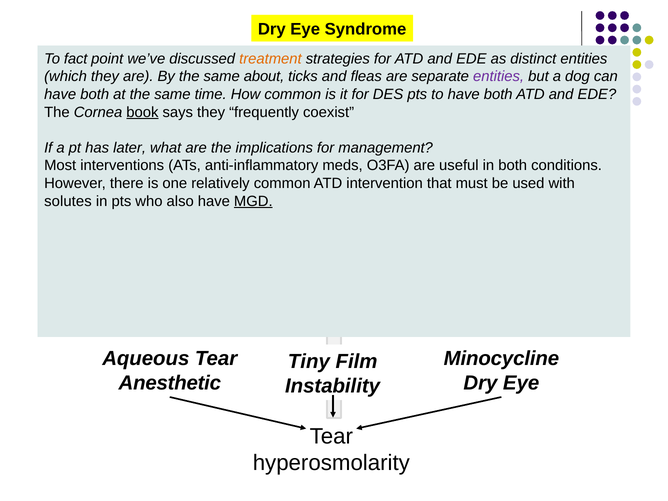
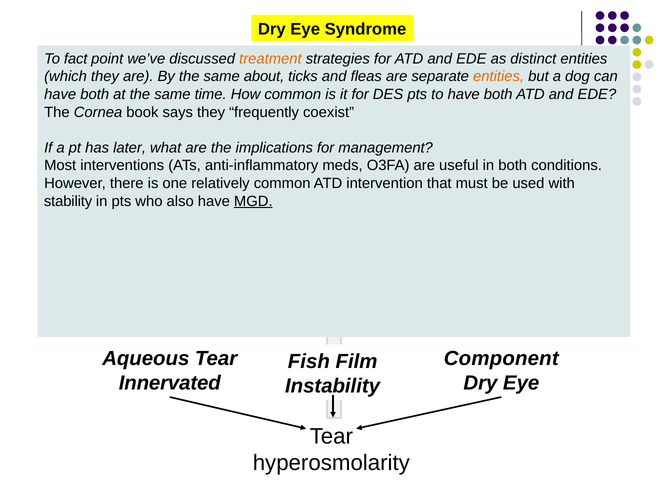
entities at (499, 77) colour: purple -> orange
book underline: present -> none
solutes: solutes -> stability
Minocycline at (501, 358): Minocycline -> Component
Tiny: Tiny -> Fish
Anesthetic: Anesthetic -> Innervated
